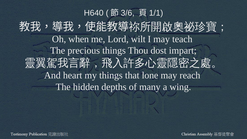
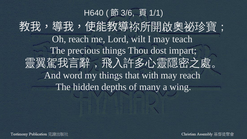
Oh when: when -> reach
heart: heart -> word
lone: lone -> with
